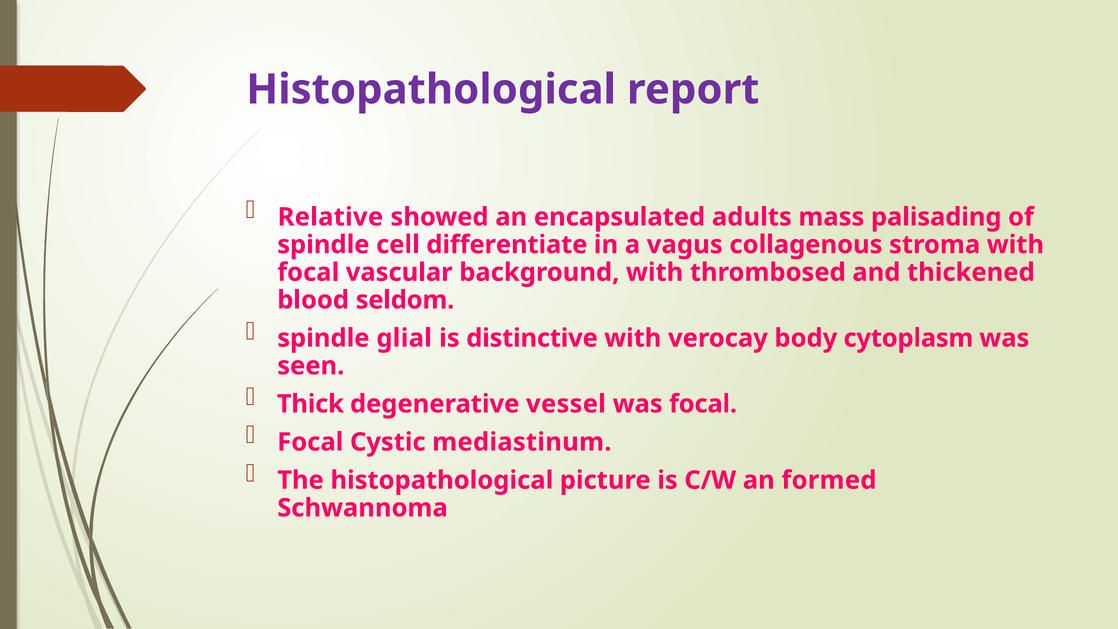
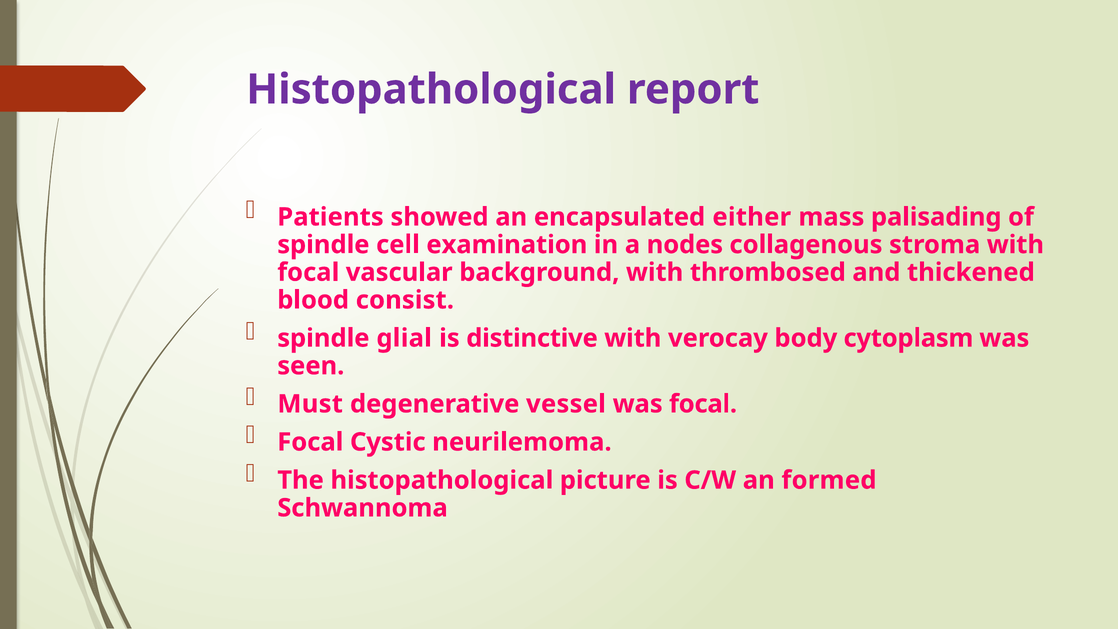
Relative: Relative -> Patients
adults: adults -> either
differentiate: differentiate -> examination
vagus: vagus -> nodes
seldom: seldom -> consist
Thick: Thick -> Must
mediastinum: mediastinum -> neurilemoma
